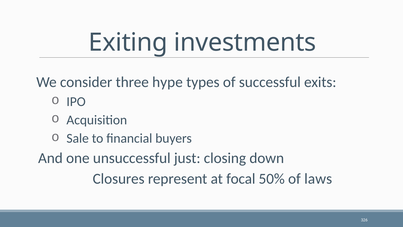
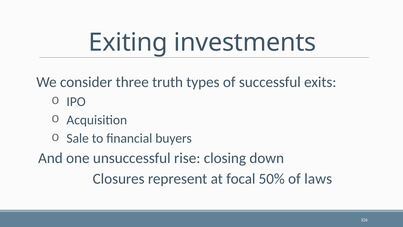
hype: hype -> truth
just: just -> rise
